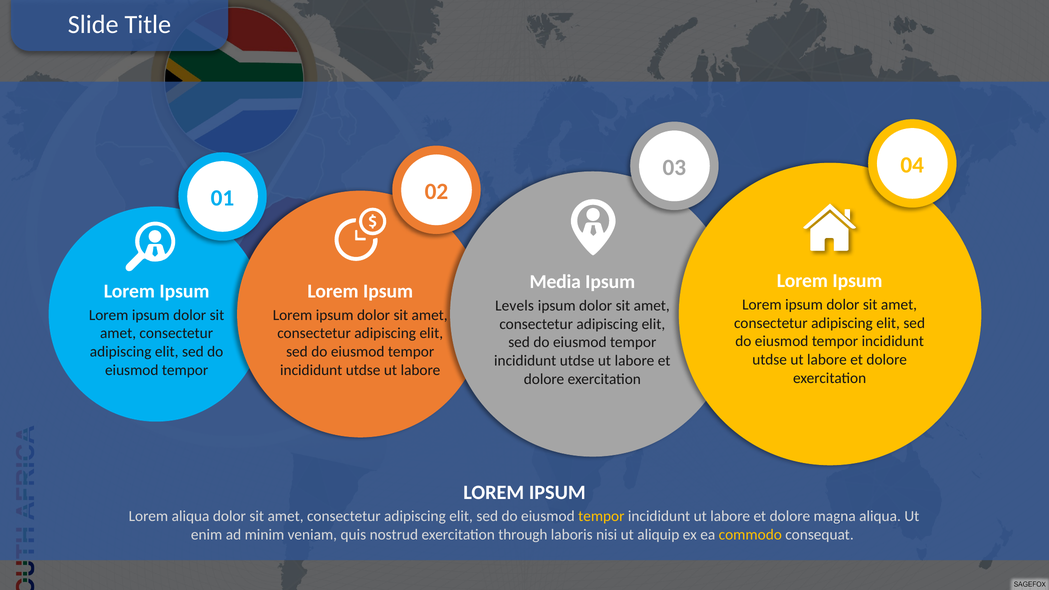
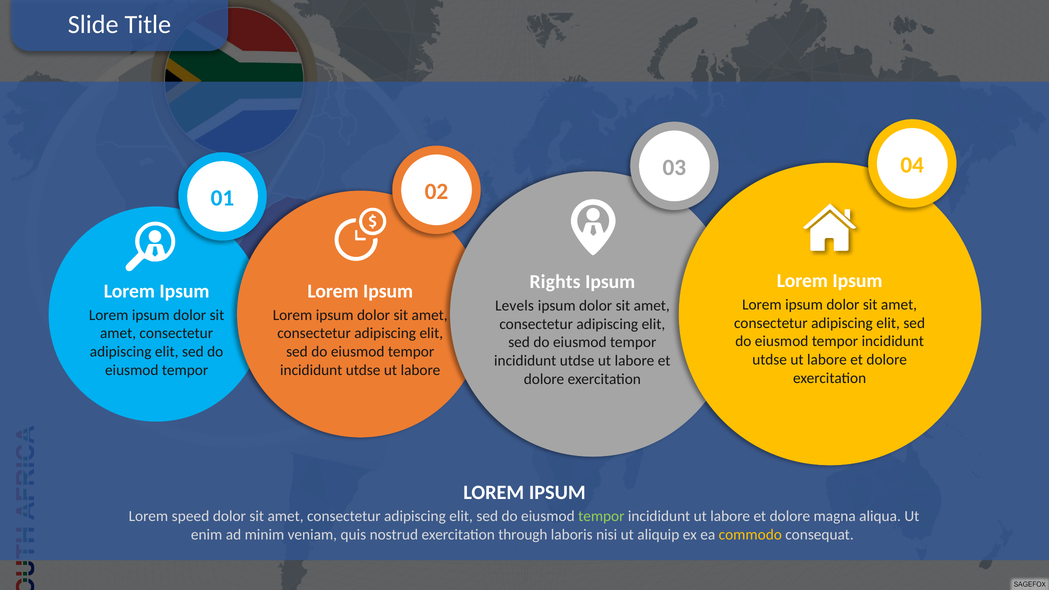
Media: Media -> Rights
Lorem aliqua: aliqua -> speed
tempor at (601, 516) colour: yellow -> light green
